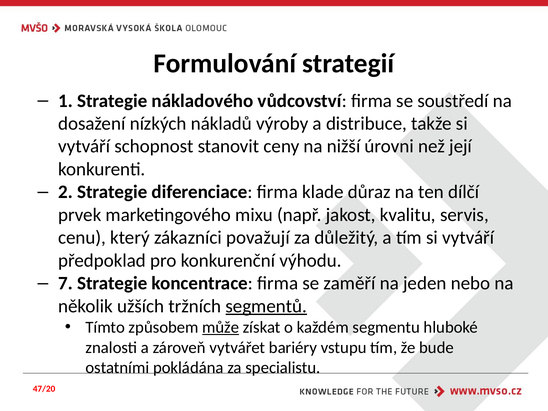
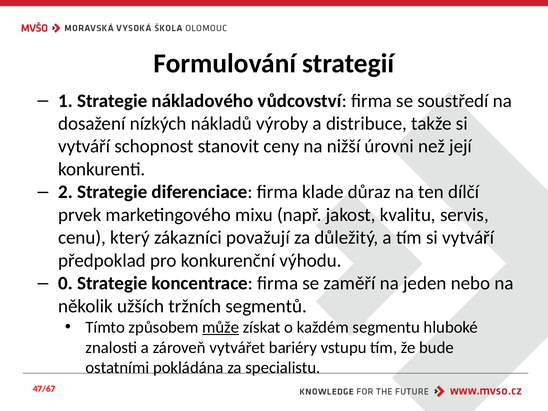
7: 7 -> 0
segmentů underline: present -> none
47/20: 47/20 -> 47/67
